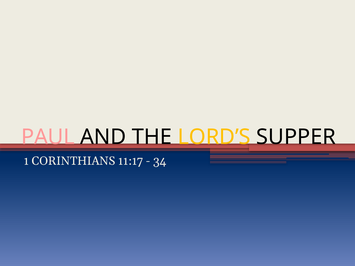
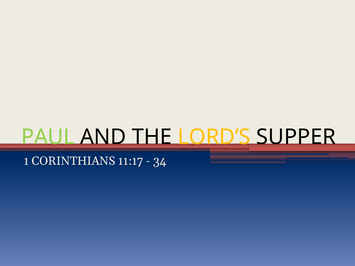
PAUL colour: pink -> light green
